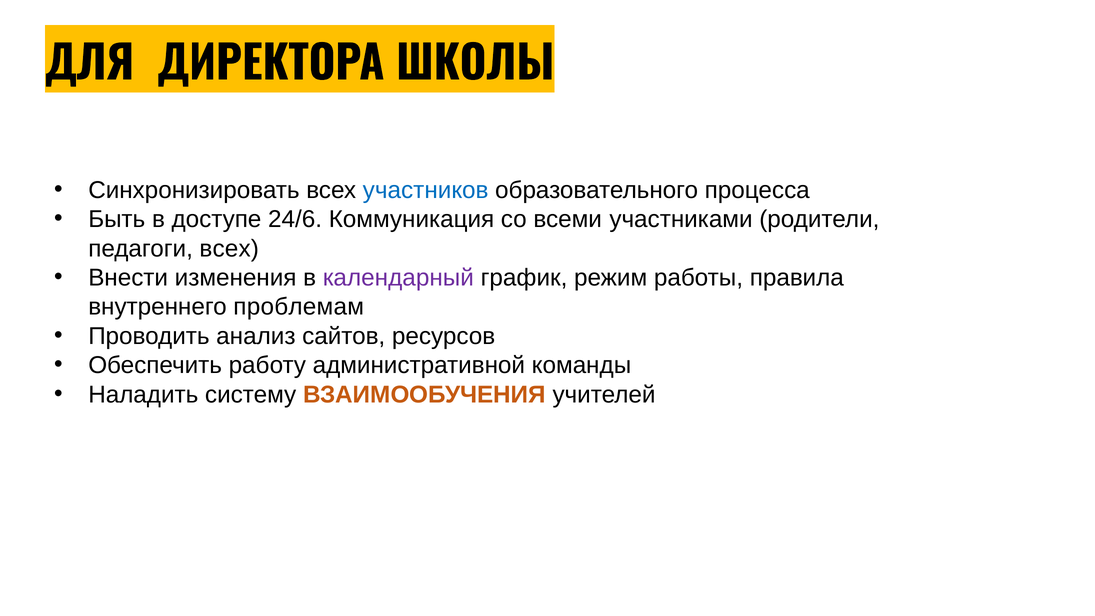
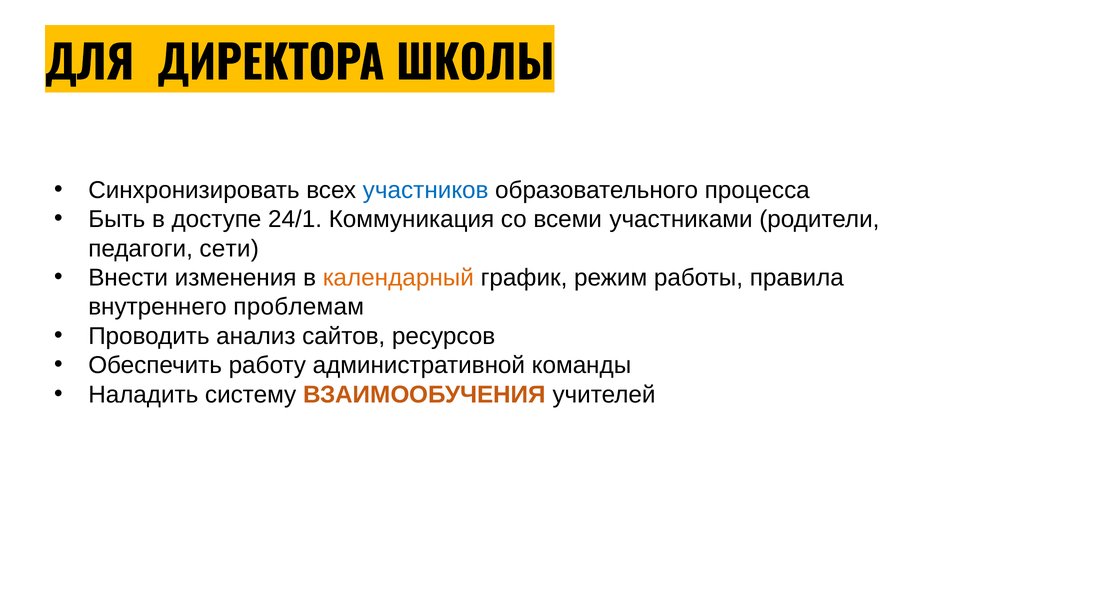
24/6: 24/6 -> 24/1
педагоги всех: всех -> сети
календарный colour: purple -> orange
